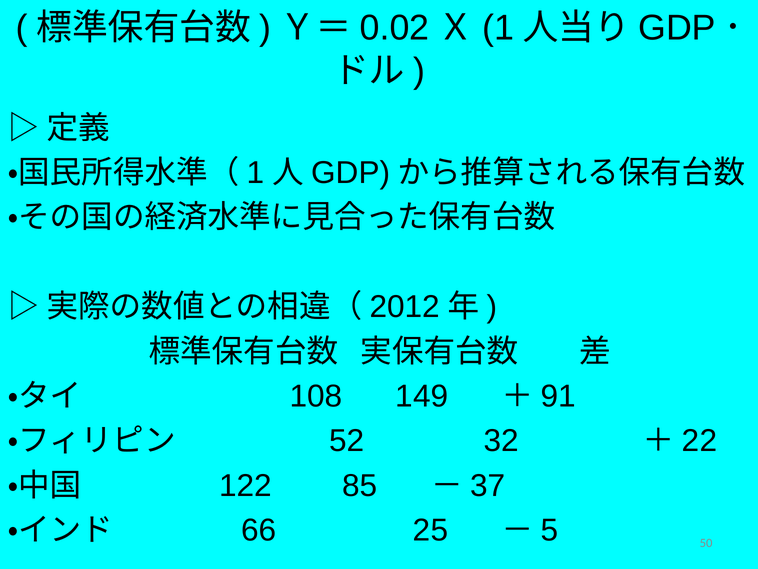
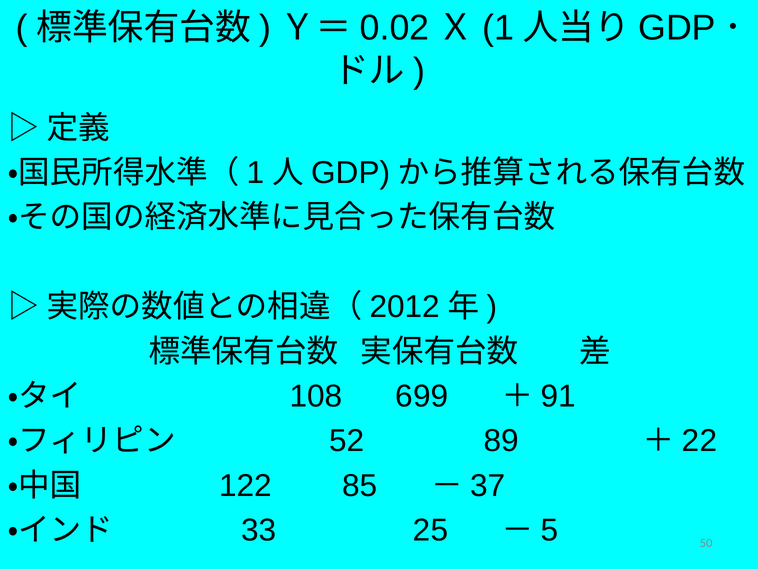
149: 149 -> 699
32: 32 -> 89
66: 66 -> 33
